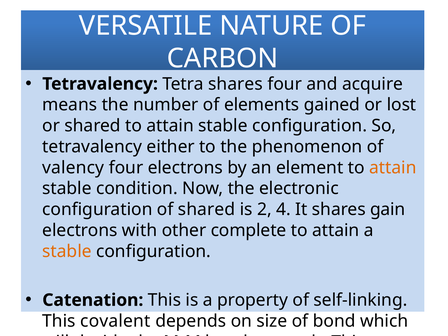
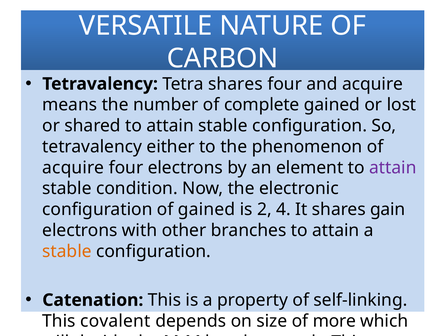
elements: elements -> complete
valency at (73, 168): valency -> acquire
attain at (393, 168) colour: orange -> purple
of shared: shared -> gained
complete: complete -> branches
of bond: bond -> more
